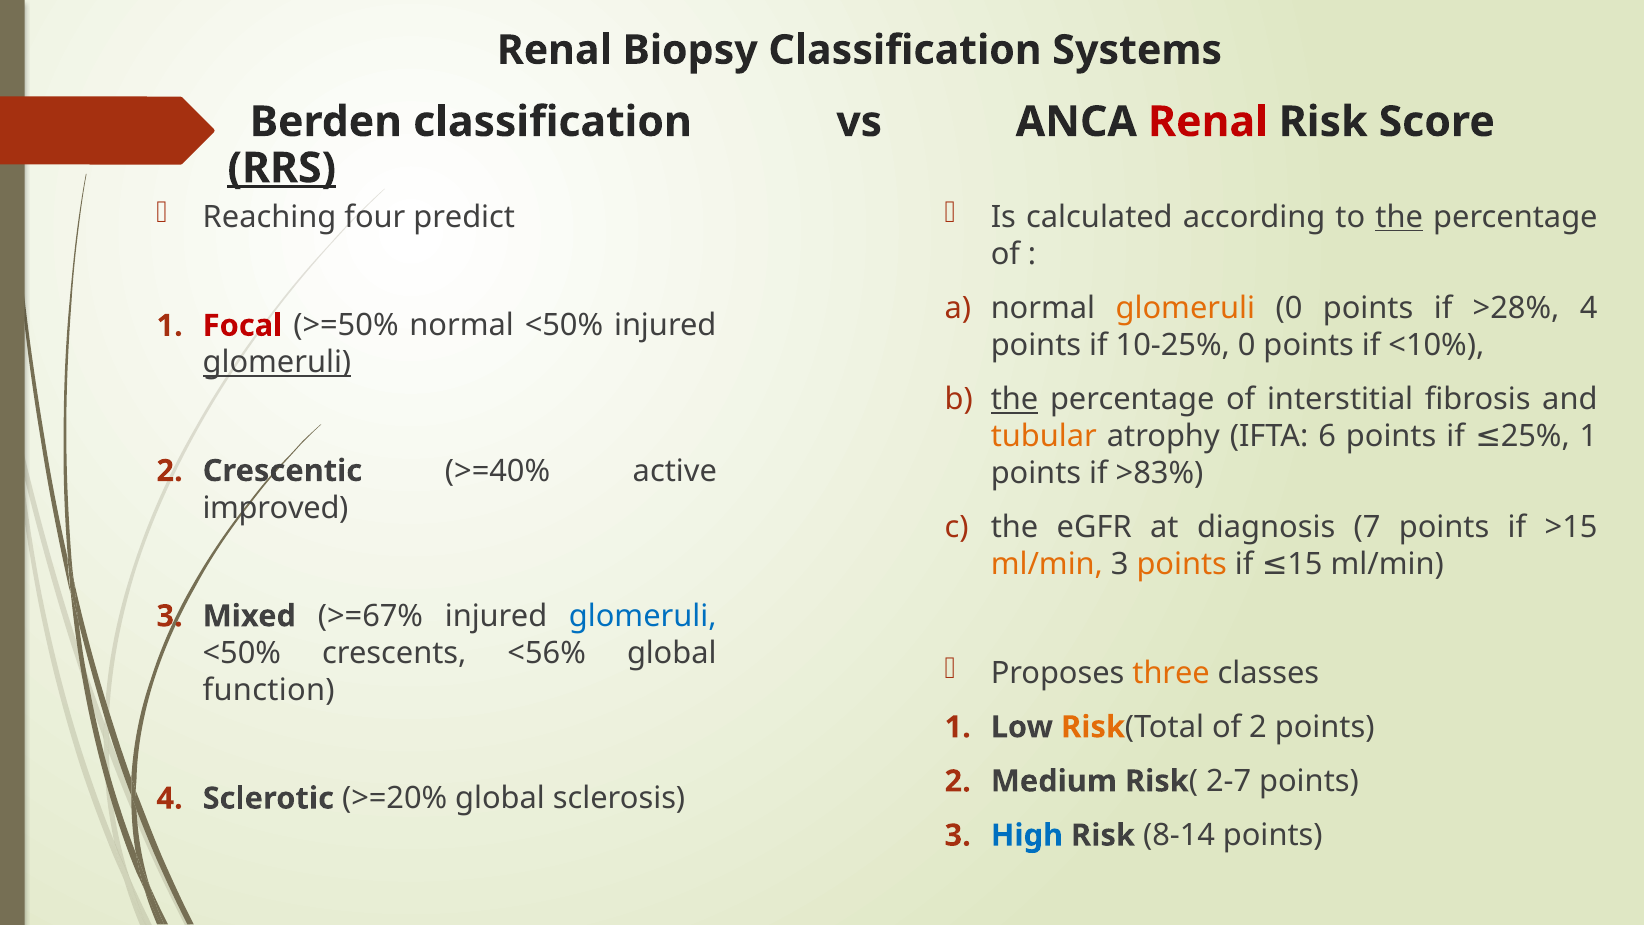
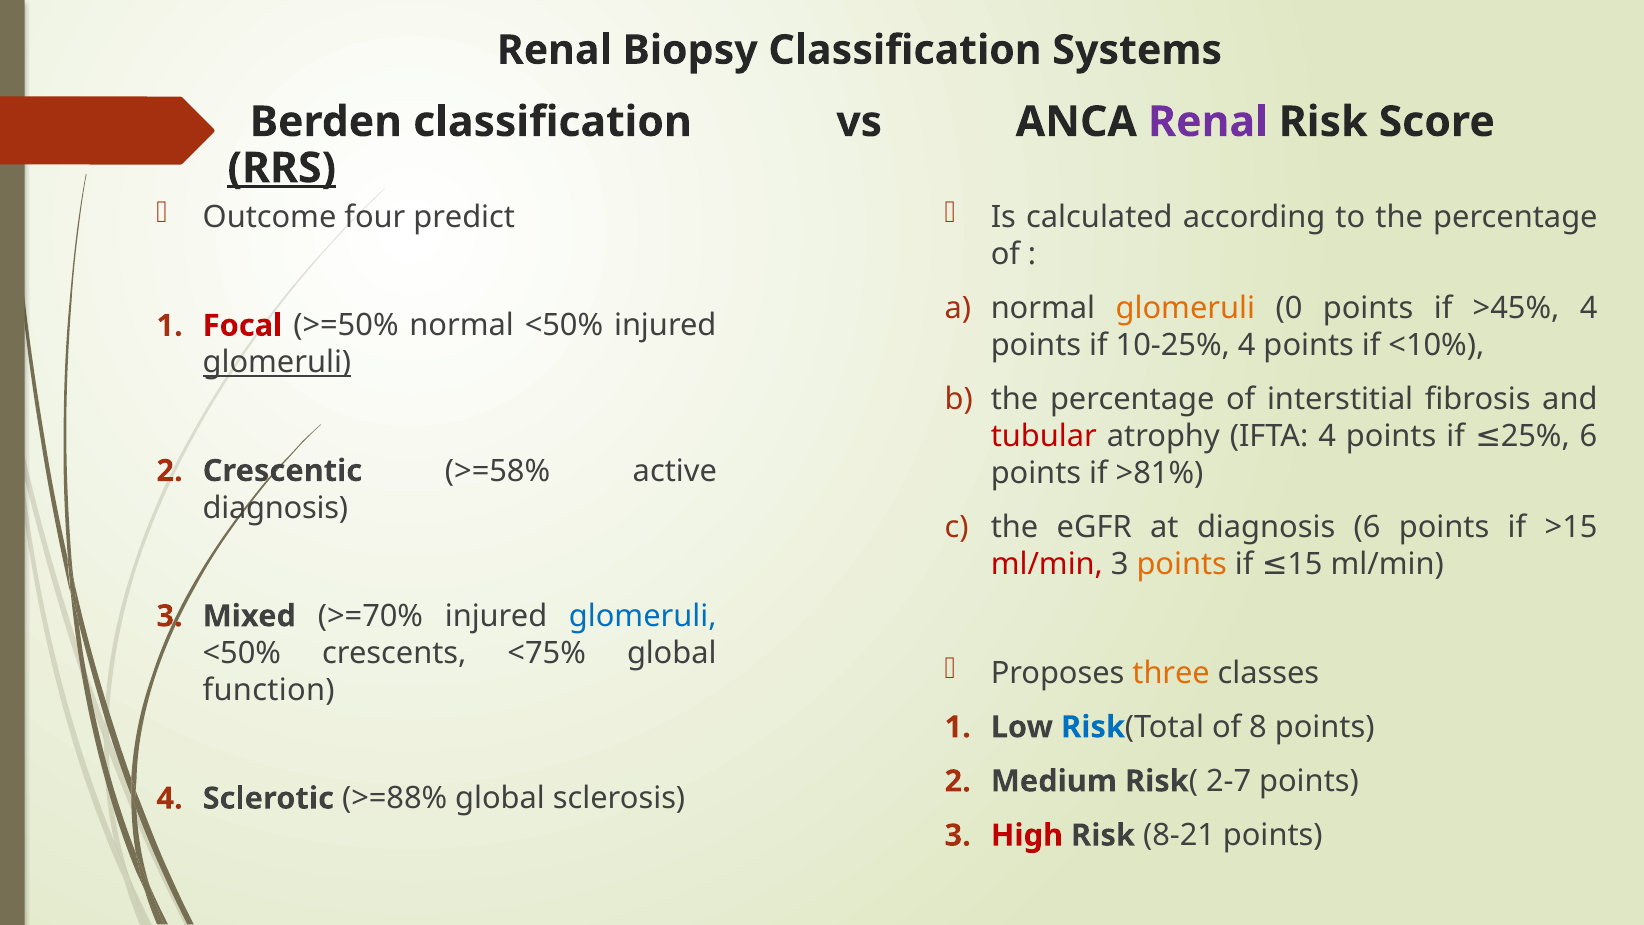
Renal at (1208, 122) colour: red -> purple
Reaching: Reaching -> Outcome
the at (1399, 217) underline: present -> none
>28%: >28% -> >45%
10-25% 0: 0 -> 4
the at (1015, 399) underline: present -> none
tubular colour: orange -> red
IFTA 6: 6 -> 4
1 at (1589, 436): 1 -> 6
>83%: >83% -> >81%
>=40%: >=40% -> >=58%
improved at (275, 508): improved -> diagnosis
diagnosis 7: 7 -> 6
ml/min at (1047, 565) colour: orange -> red
>=67%: >=67% -> >=70%
<56%: <56% -> <75%
Risk at (1093, 727) colour: orange -> blue
of 2: 2 -> 8
>=20%: >=20% -> >=88%
High colour: blue -> red
8-14: 8-14 -> 8-21
